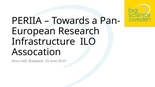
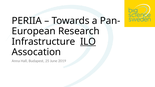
ILO underline: none -> present
